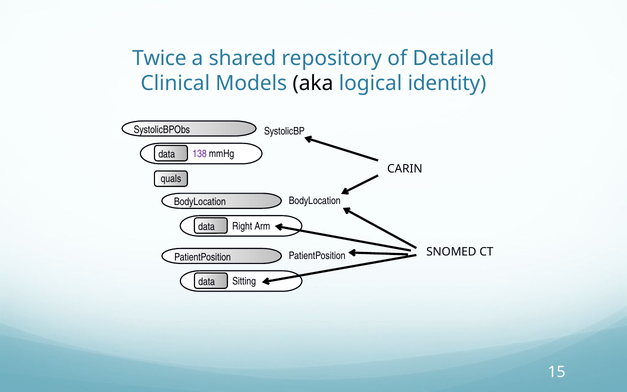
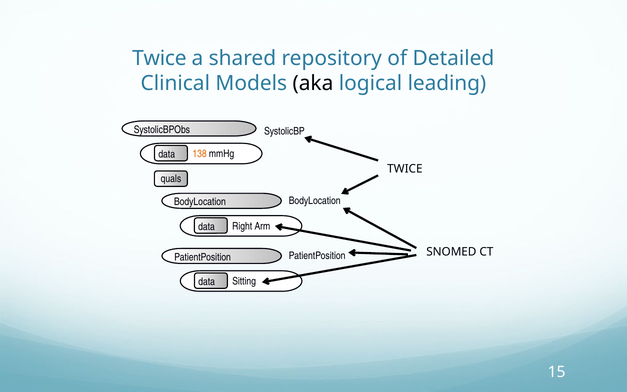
identity: identity -> leading
138 colour: purple -> orange
CARIN at (405, 169): CARIN -> TWICE
